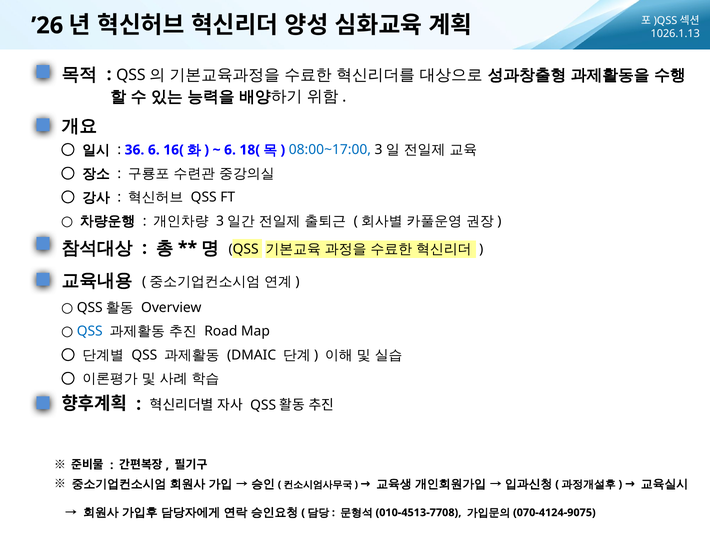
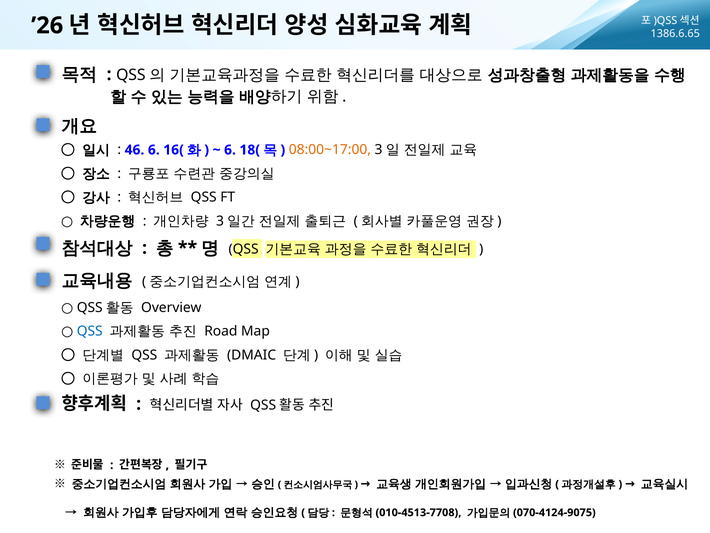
1026.1.13: 1026.1.13 -> 1386.6.65
36: 36 -> 46
08:00~17:00 colour: blue -> orange
